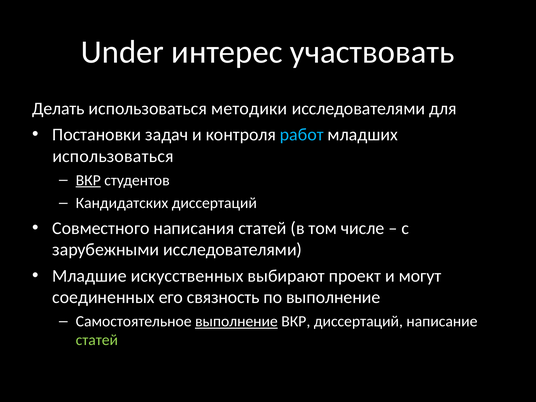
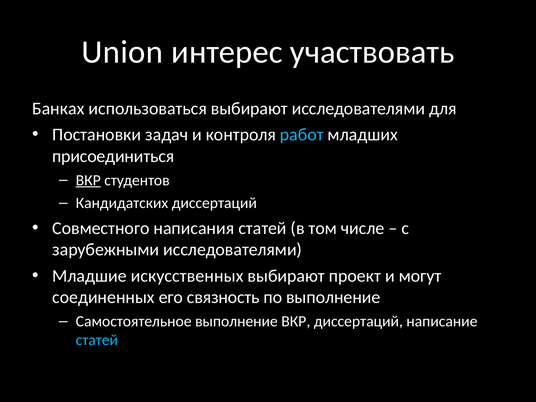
Under: Under -> Union
Делать: Делать -> Банках
использоваться методики: методики -> выбирают
использоваться at (113, 156): использоваться -> присоединиться
выполнение at (236, 321) underline: present -> none
статей at (97, 340) colour: light green -> light blue
